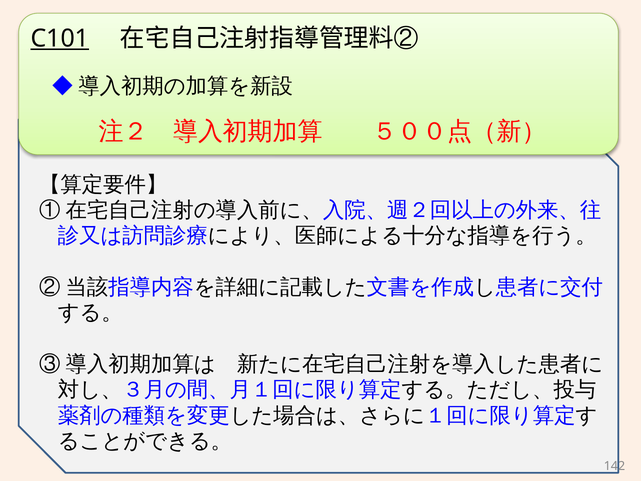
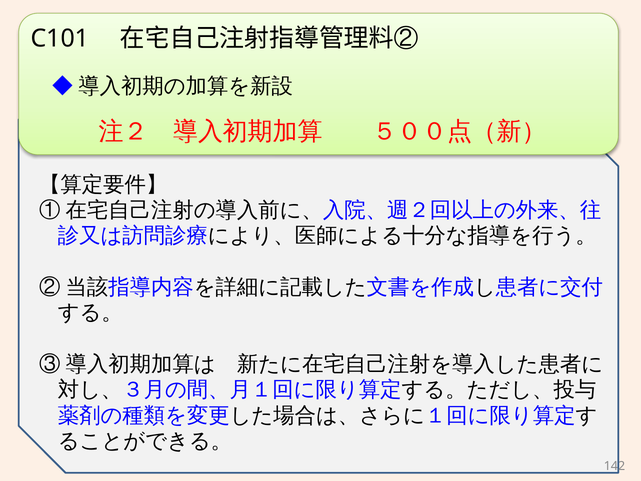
C101 underline: present -> none
